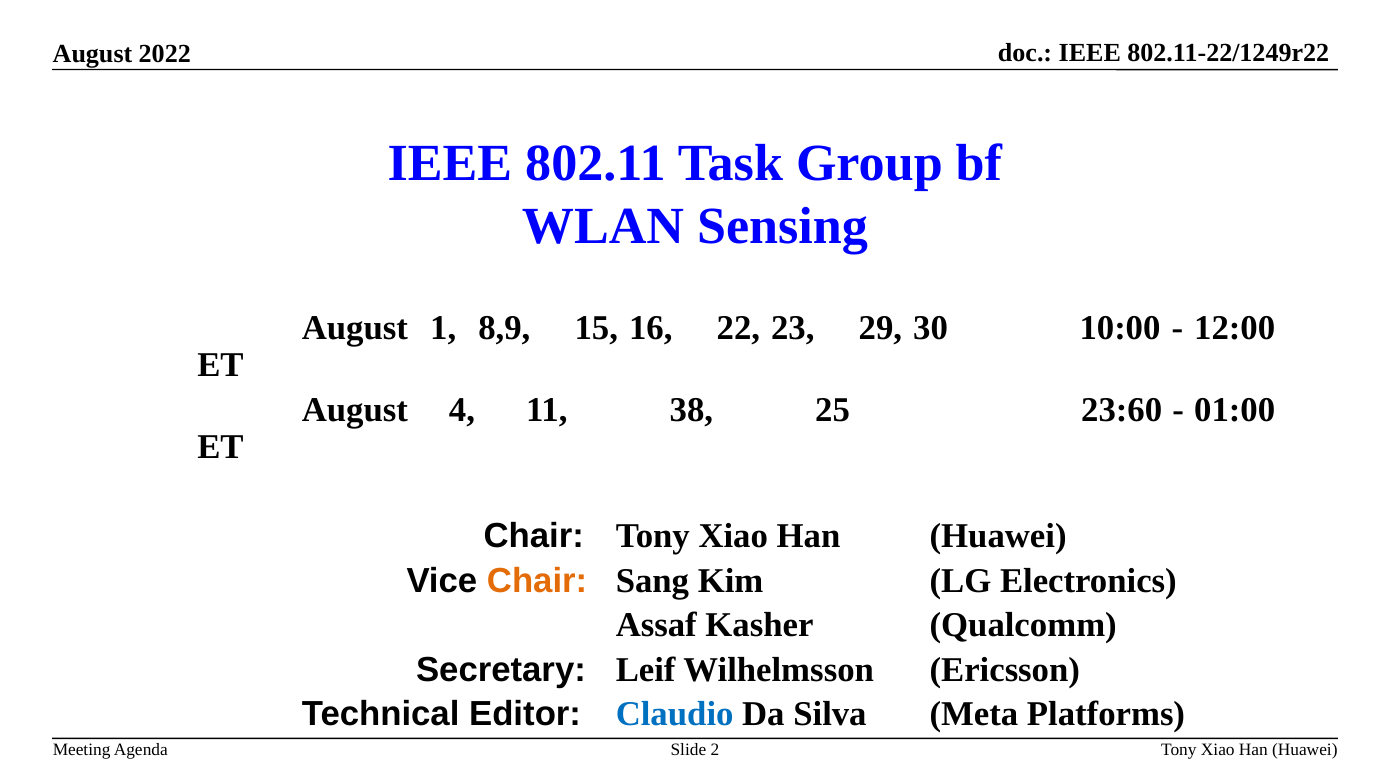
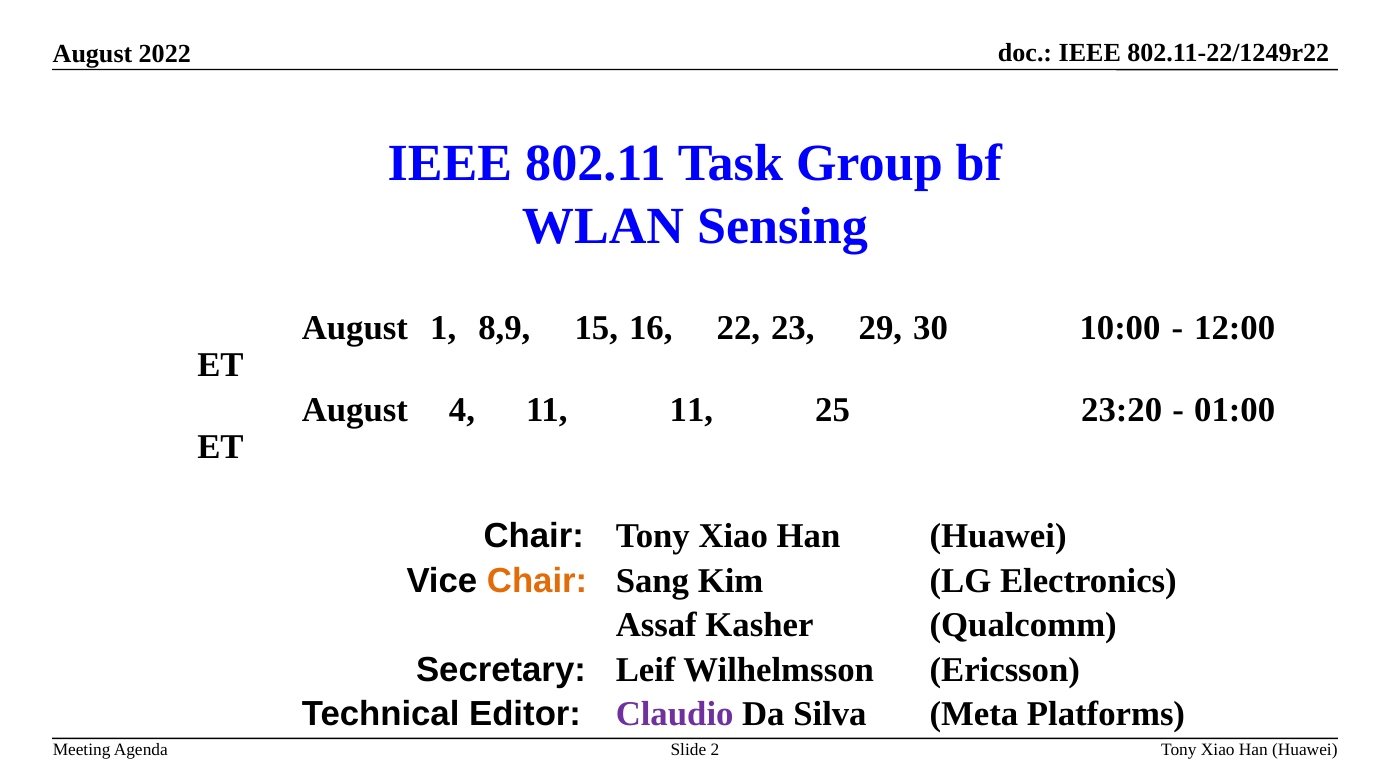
11 38: 38 -> 11
23:60: 23:60 -> 23:20
Claudio colour: blue -> purple
